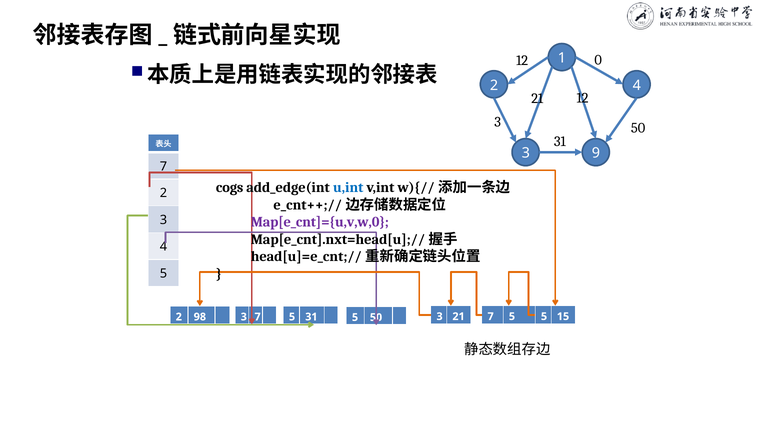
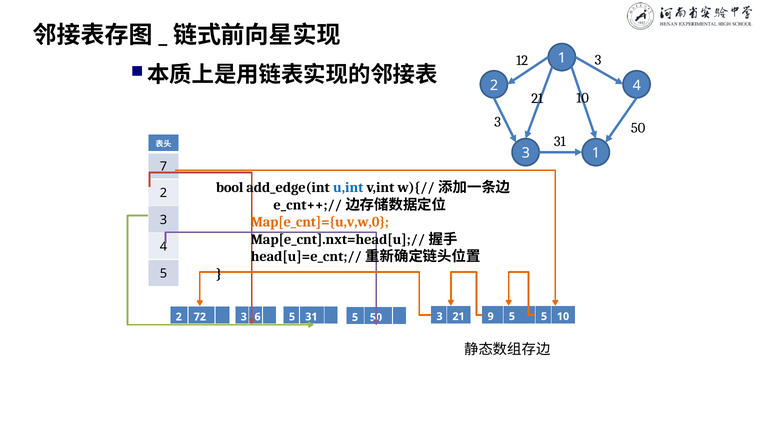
12 0: 0 -> 3
21 12: 12 -> 10
3 9: 9 -> 1
cogs: cogs -> bool
Map[e_cnt]={u,v,w,0 colour: purple -> orange
98: 98 -> 72
3 7: 7 -> 6
21 7: 7 -> 9
5 15: 15 -> 10
